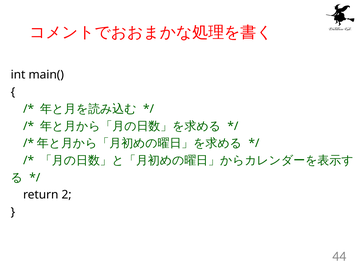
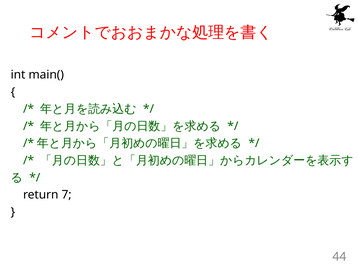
2: 2 -> 7
